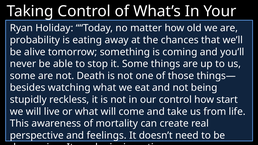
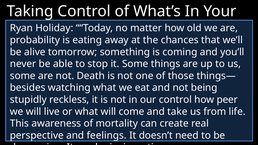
start: start -> peer
